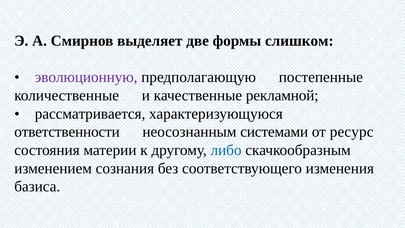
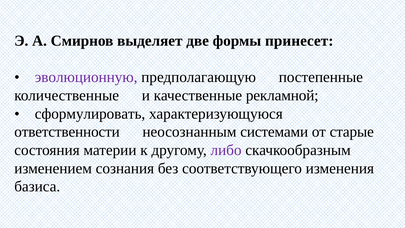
слишком: слишком -> принесет
рассматривается: рассматривается -> сформулировать
ресурс: ресурс -> старые
либо colour: blue -> purple
